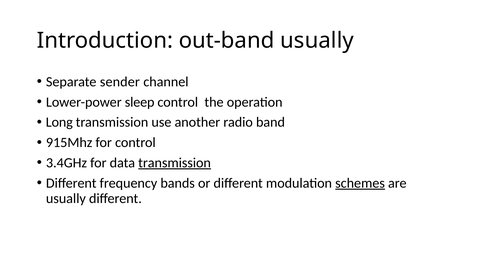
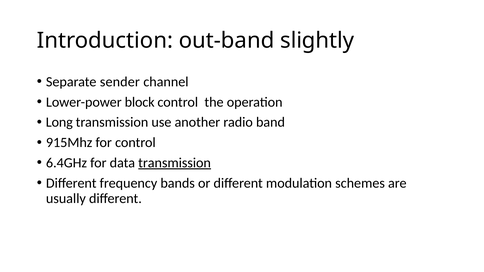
out-band usually: usually -> slightly
sleep: sleep -> block
3.4GHz: 3.4GHz -> 6.4GHz
schemes underline: present -> none
